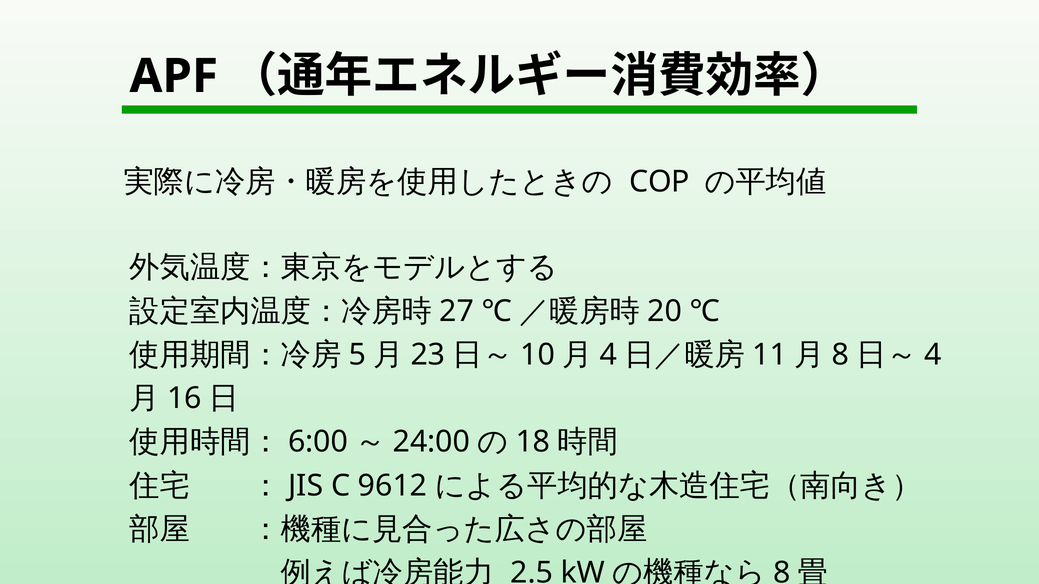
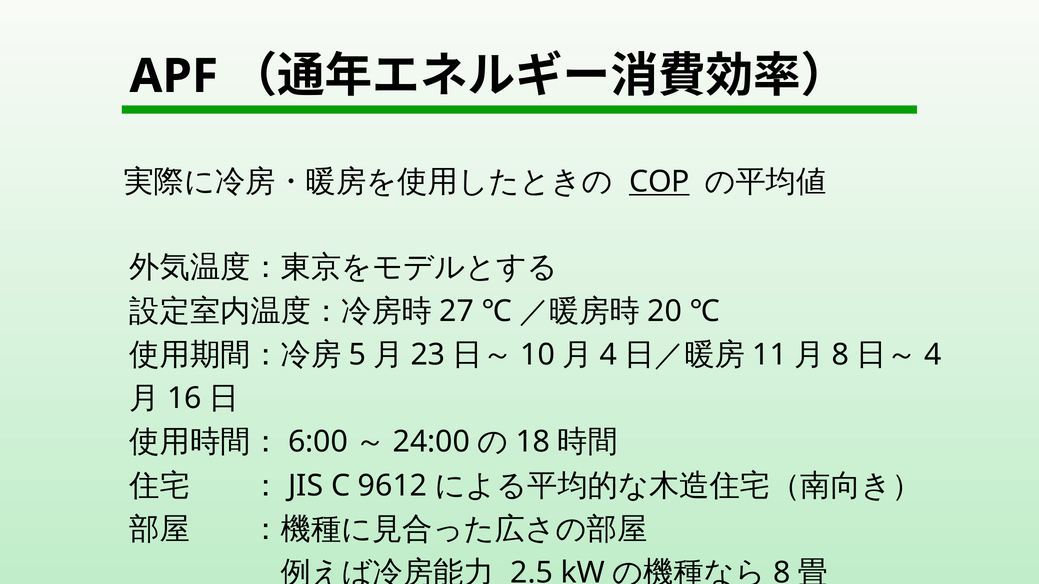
COP underline: none -> present
